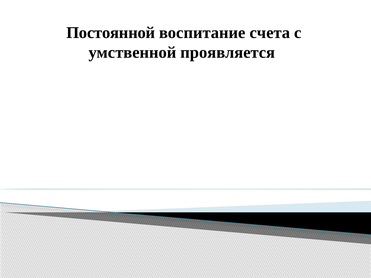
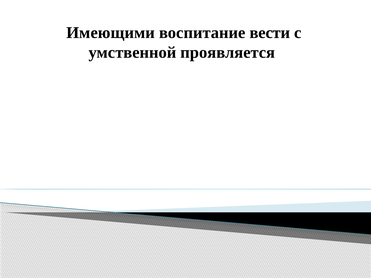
Постоянной: Постоянной -> Имеющими
счета: счета -> вести
